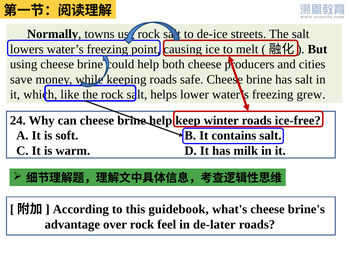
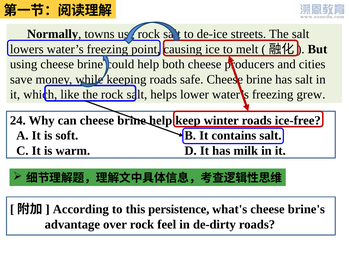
guidebook: guidebook -> persistence
de-later: de-later -> de-dirty
